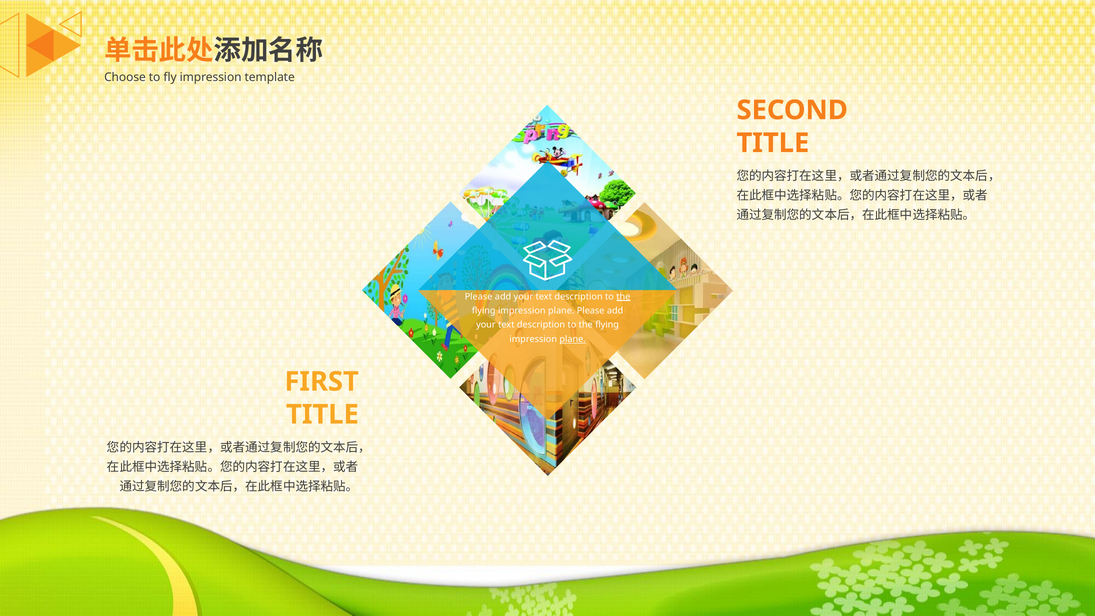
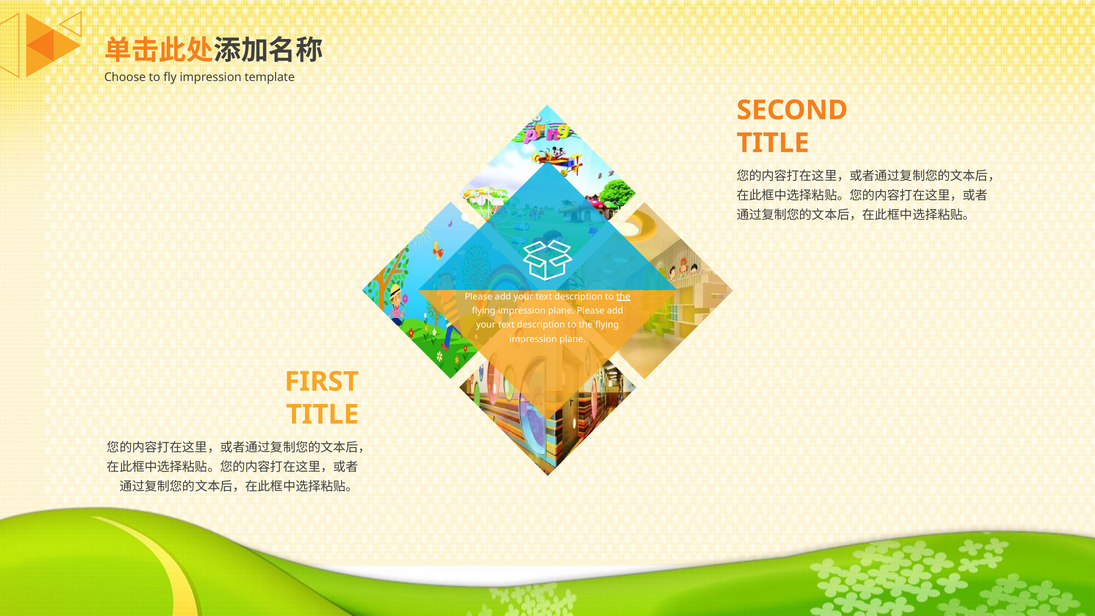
plane at (573, 339) underline: present -> none
